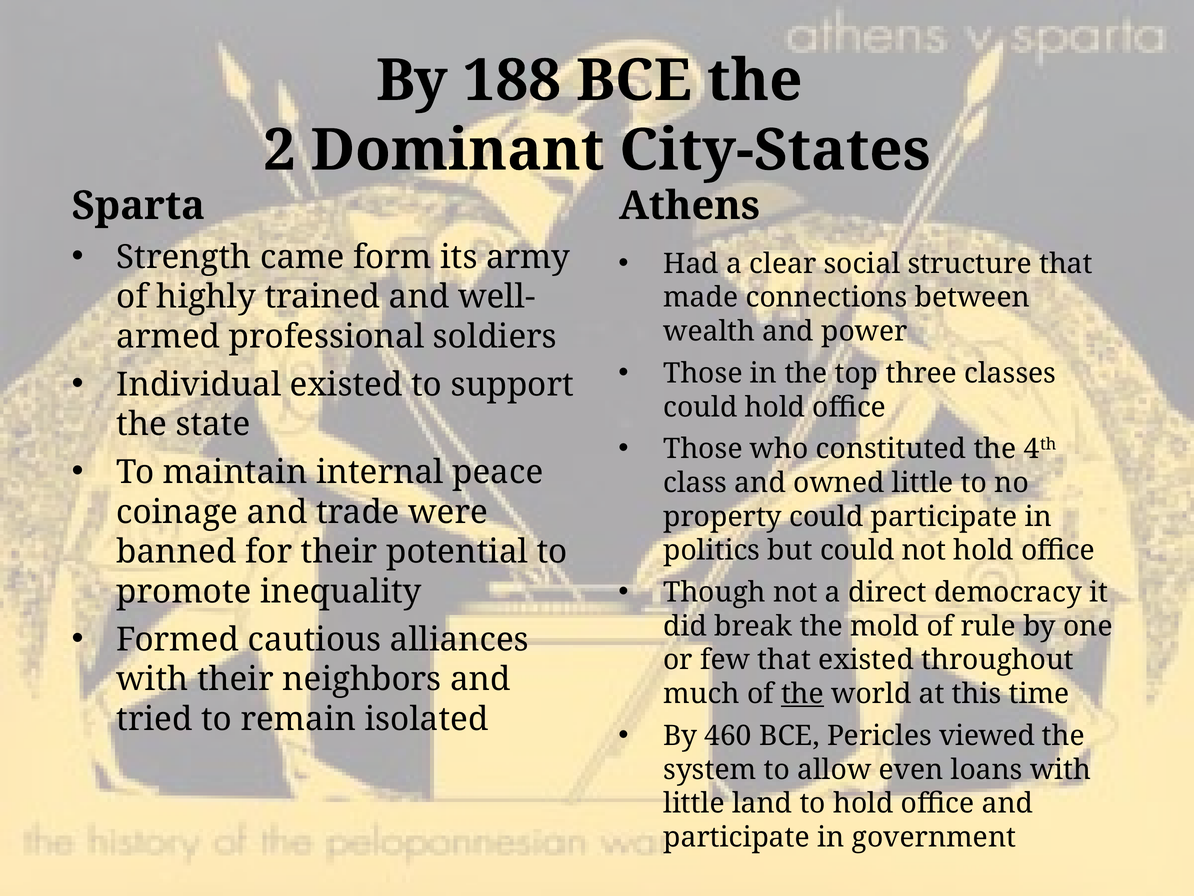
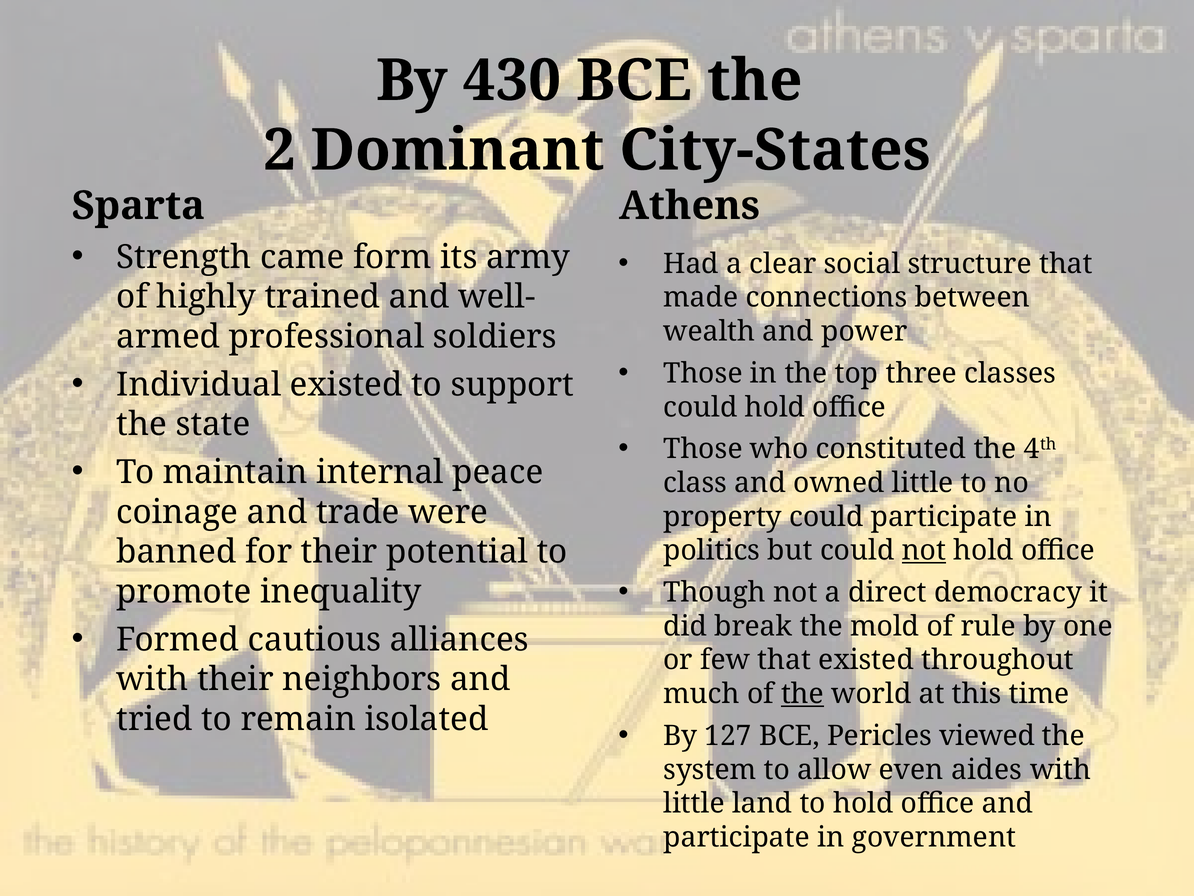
188: 188 -> 430
not at (924, 550) underline: none -> present
460: 460 -> 127
loans: loans -> aides
